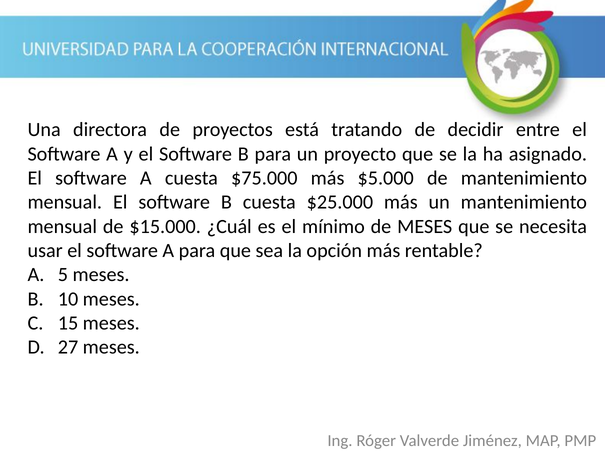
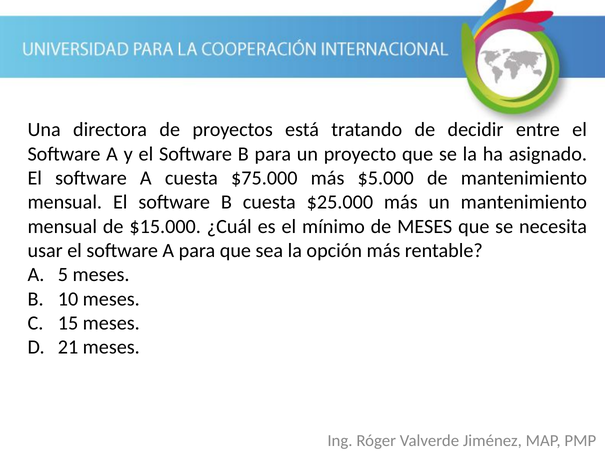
27: 27 -> 21
